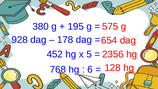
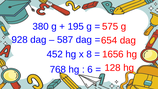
178: 178 -> 587
5: 5 -> 8
2356: 2356 -> 1656
